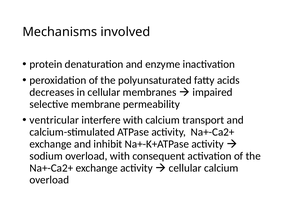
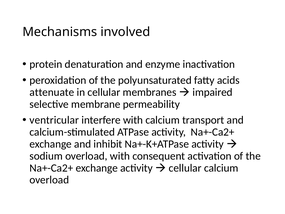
decreases: decreases -> attenuate
